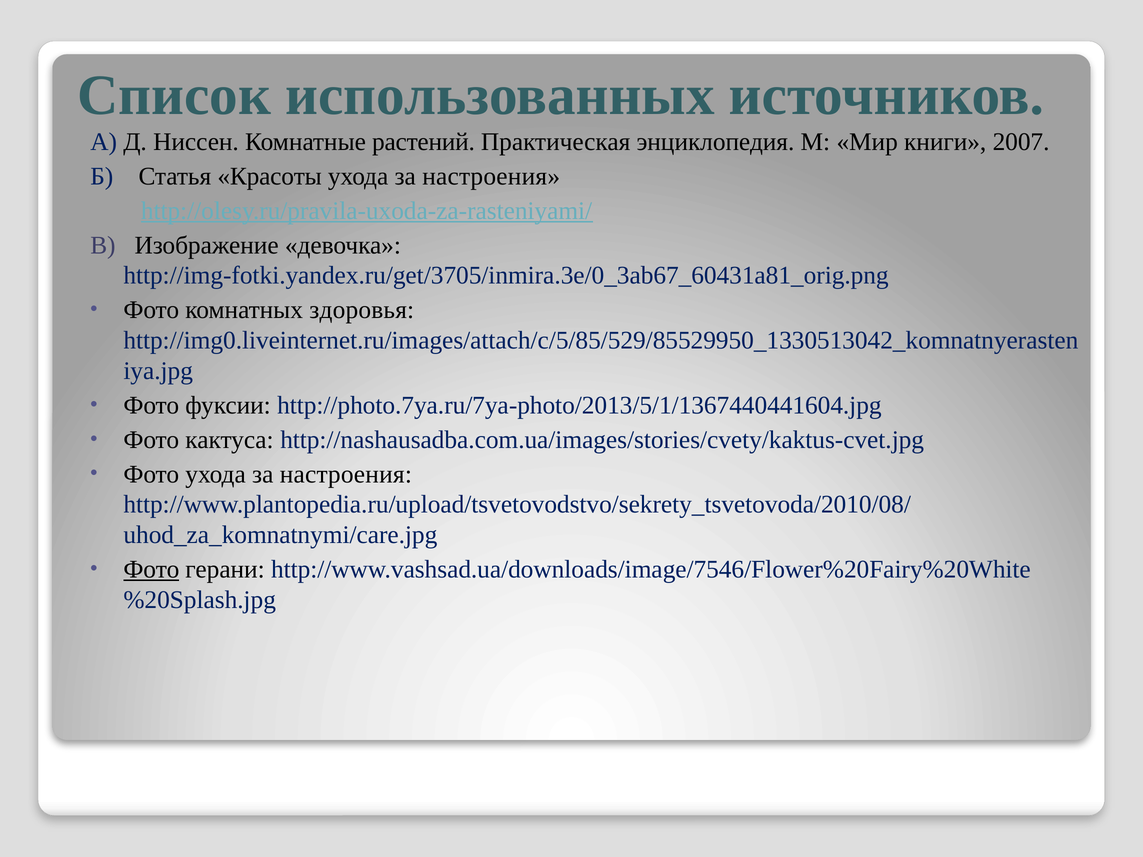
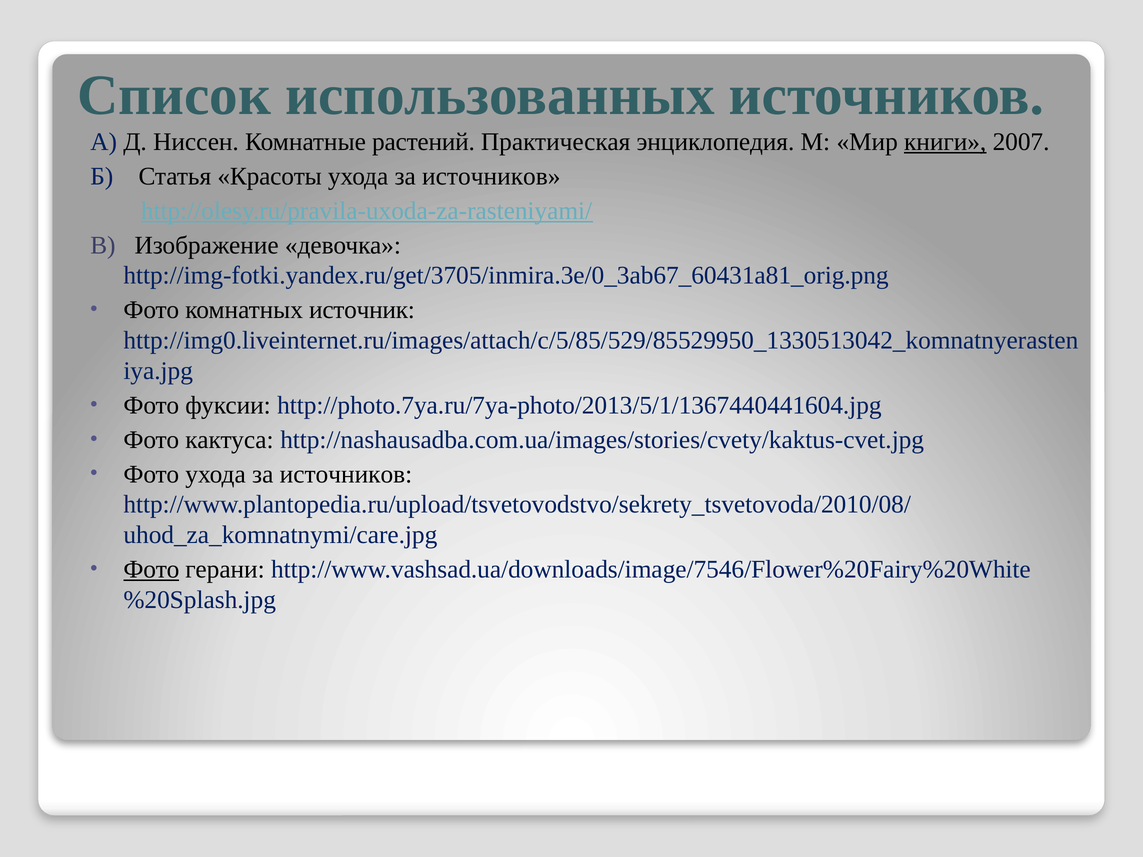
книги underline: none -> present
настроения at (491, 176): настроения -> источников
здоровья: здоровья -> источник
Фото ухода за настроения: настроения -> источников
